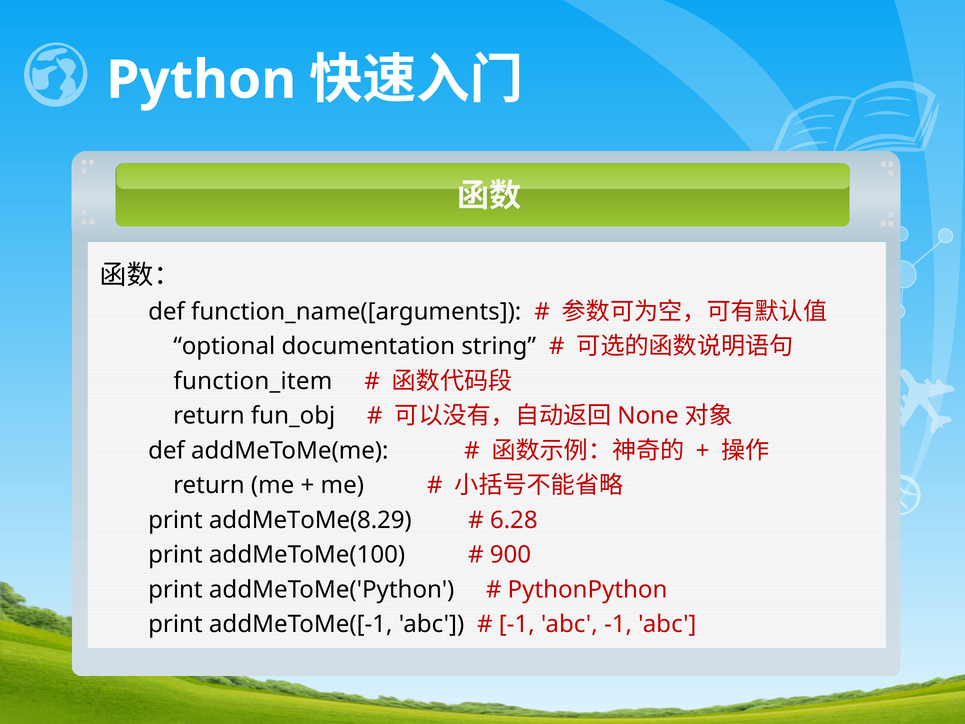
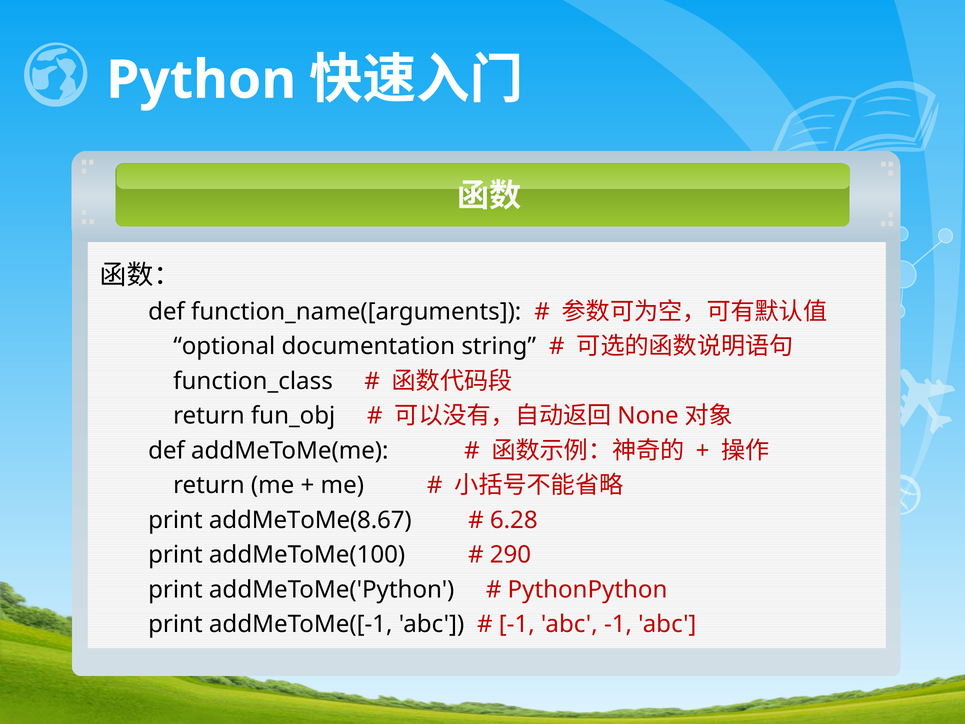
function_item: function_item -> function_class
addMeToMe(8.29: addMeToMe(8.29 -> addMeToMe(8.67
900: 900 -> 290
